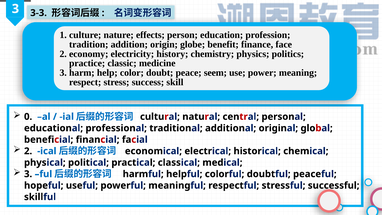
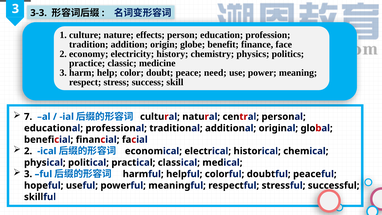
seem: seem -> need
0: 0 -> 7
